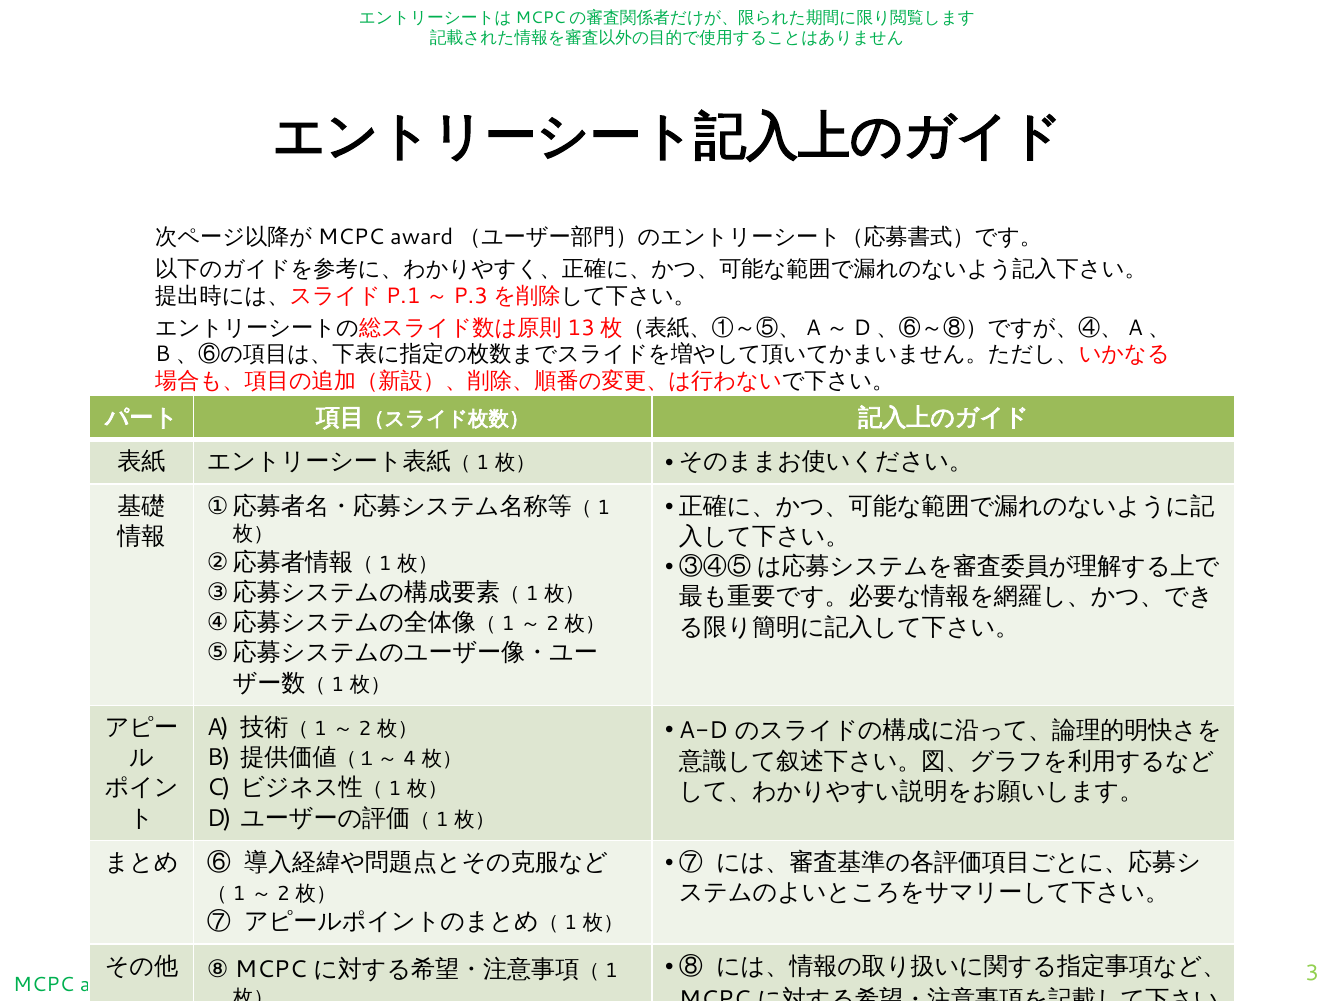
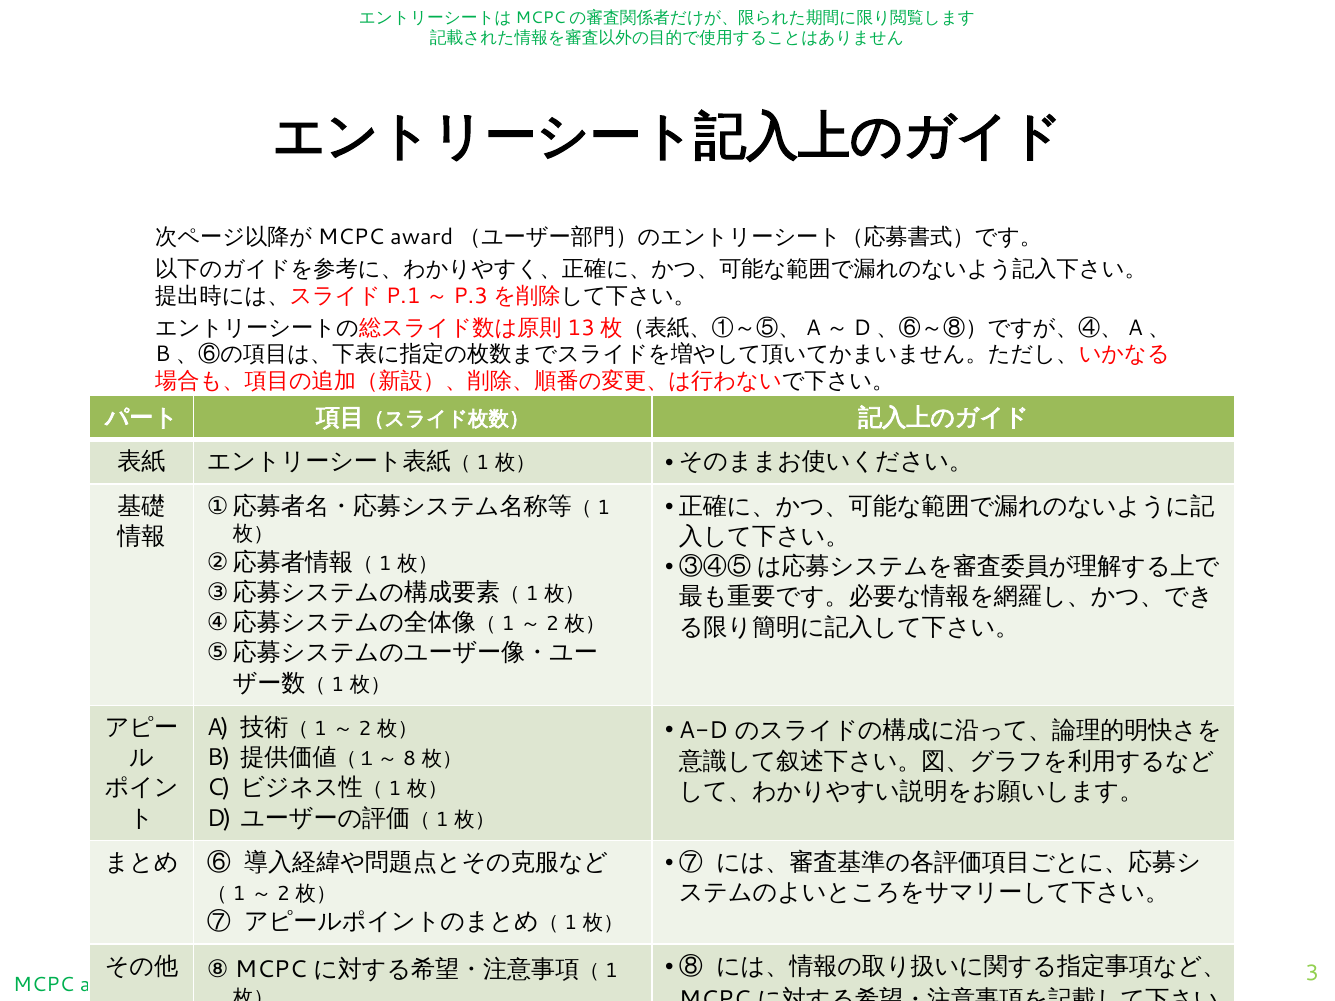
4: 4 -> 8
